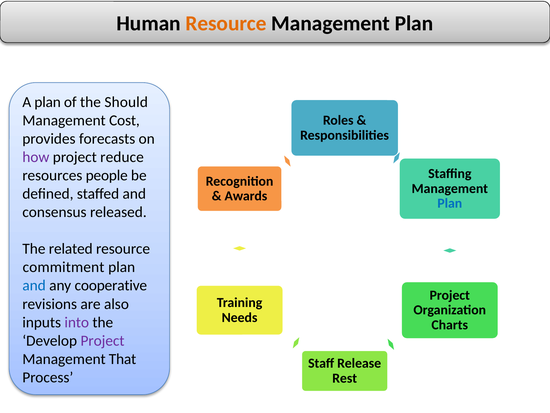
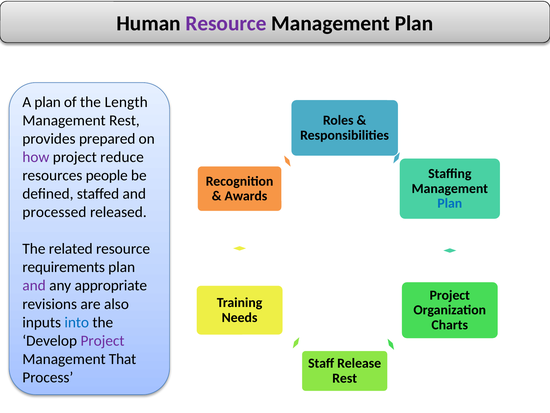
Resource at (226, 23) colour: orange -> purple
Should: Should -> Length
Management Cost: Cost -> Rest
forecasts: forecasts -> prepared
consensus: consensus -> processed
commitment: commitment -> requirements
and at (34, 285) colour: blue -> purple
cooperative: cooperative -> appropriate
into colour: purple -> blue
